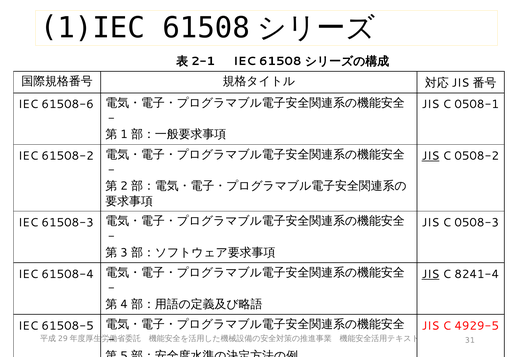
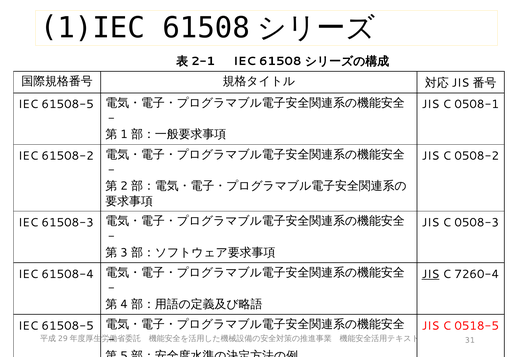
61508-6 at (68, 104): 61508-6 -> 61508-5
JIS at (431, 156) underline: present -> none
8241-4: 8241-4 -> 7260-4
4929-5: 4929-5 -> 0518-5
